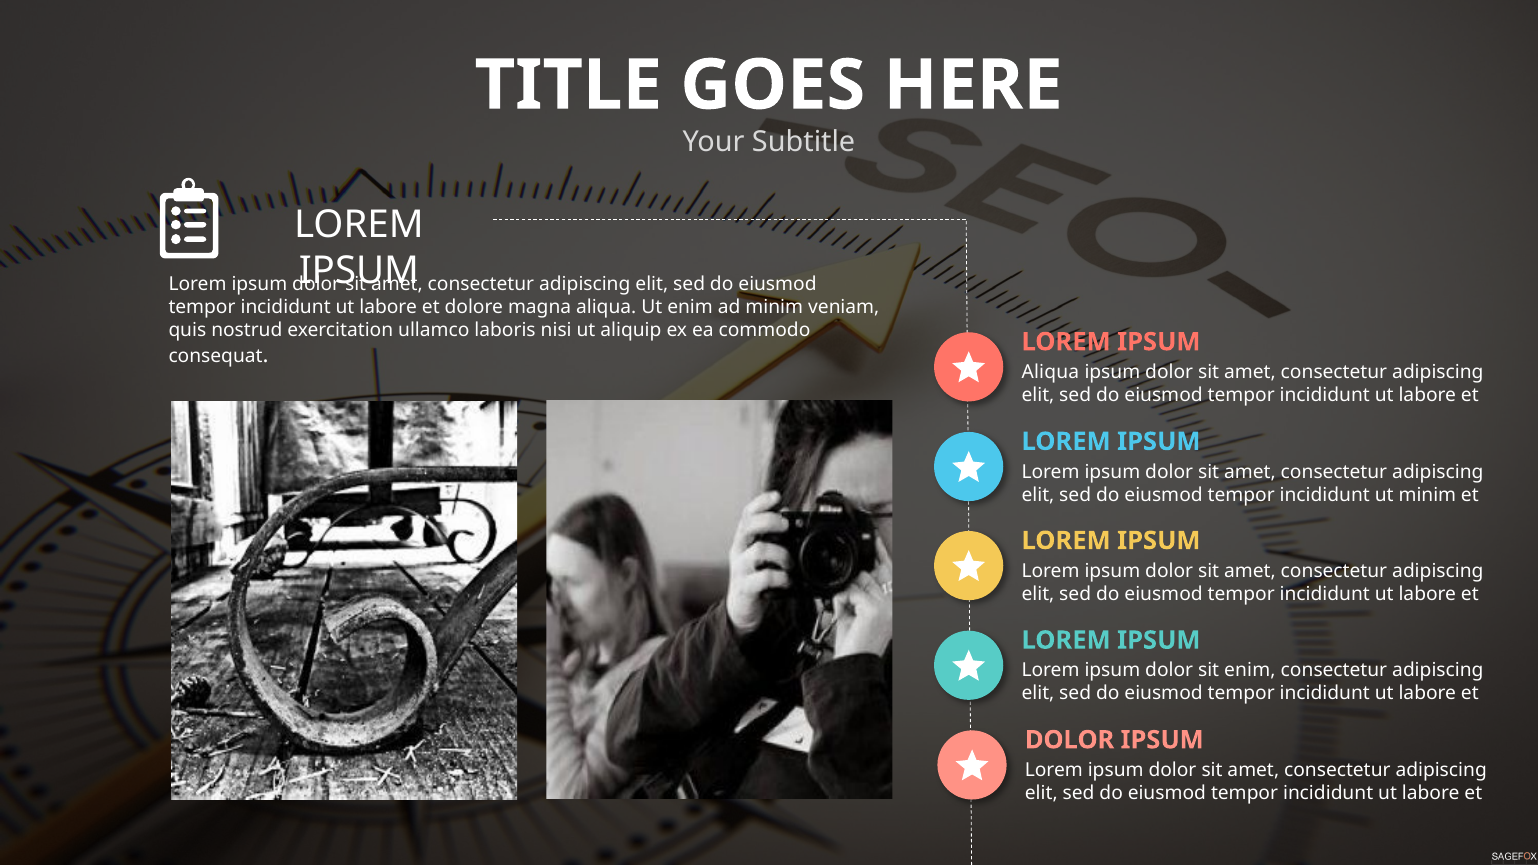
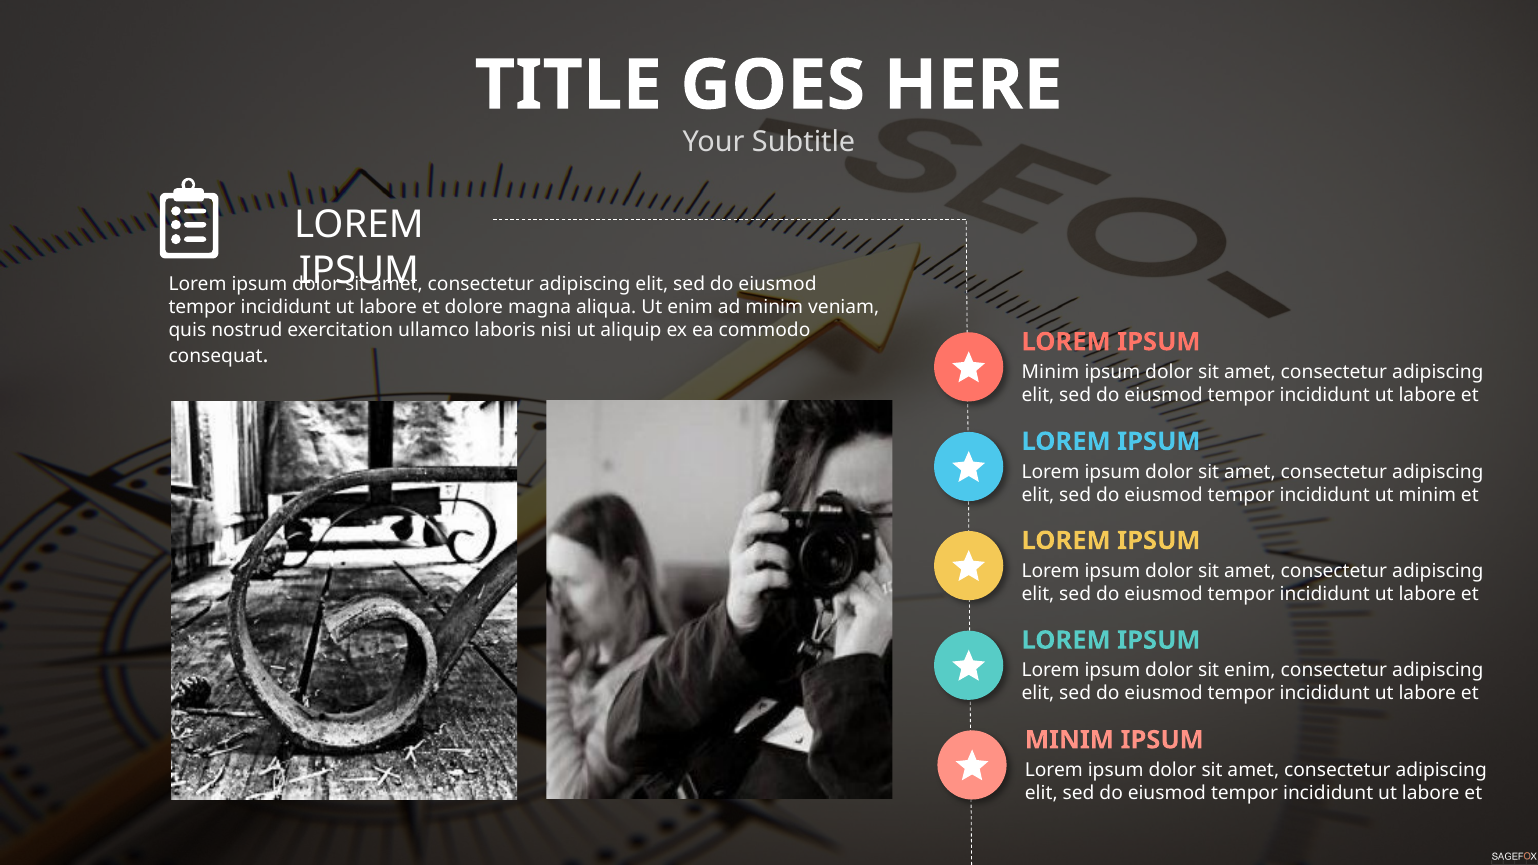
Aliqua at (1050, 372): Aliqua -> Minim
DOLOR at (1070, 740): DOLOR -> MINIM
